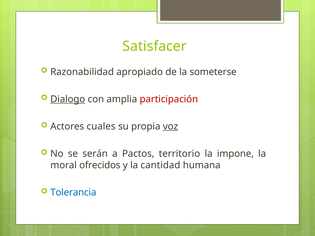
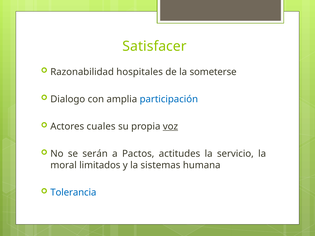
apropiado: apropiado -> hospitales
Dialogo underline: present -> none
participación colour: red -> blue
territorio: territorio -> actitudes
impone: impone -> servicio
ofrecidos: ofrecidos -> limitados
cantidad: cantidad -> sistemas
